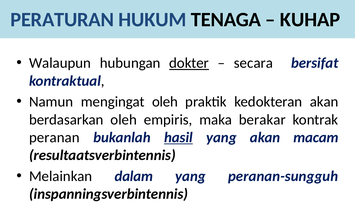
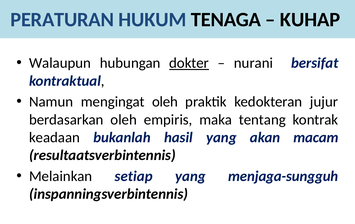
secara: secara -> nurani
kedokteran akan: akan -> jujur
berakar: berakar -> tentang
peranan: peranan -> keadaan
hasil underline: present -> none
dalam: dalam -> setiap
peranan-sungguh: peranan-sungguh -> menjaga-sungguh
